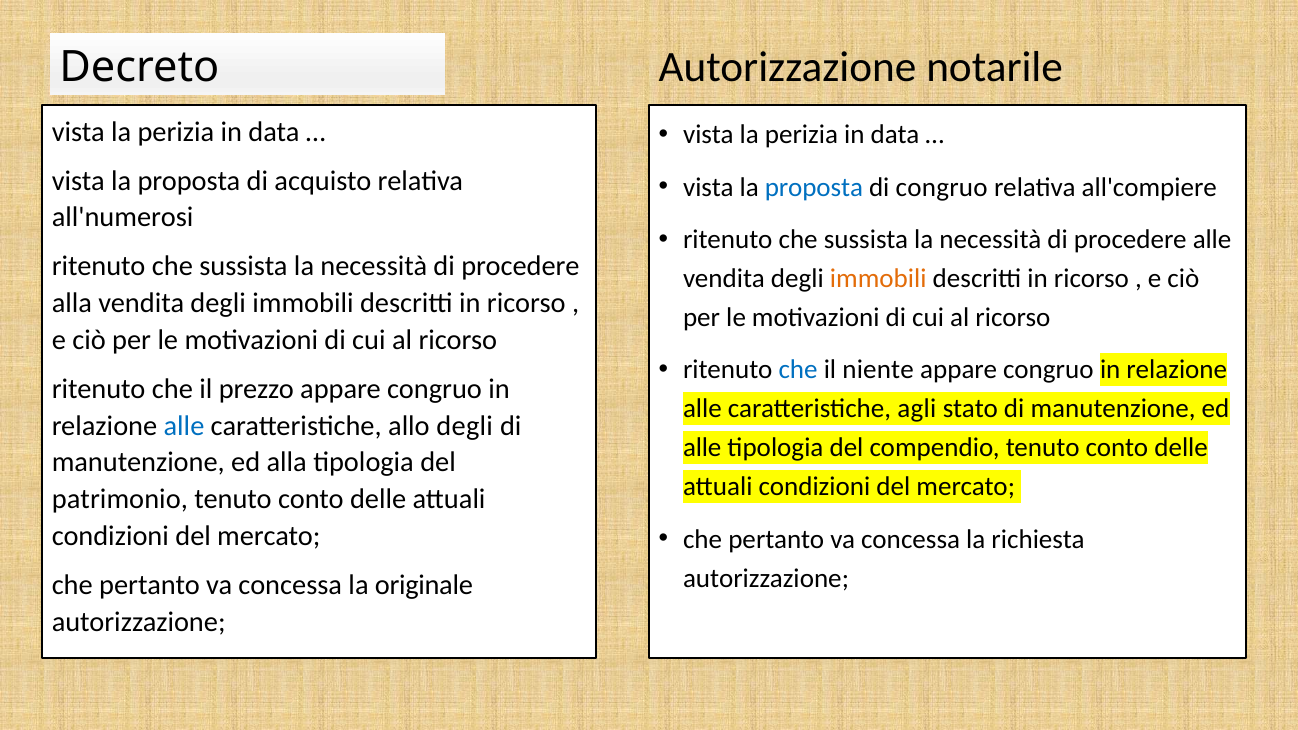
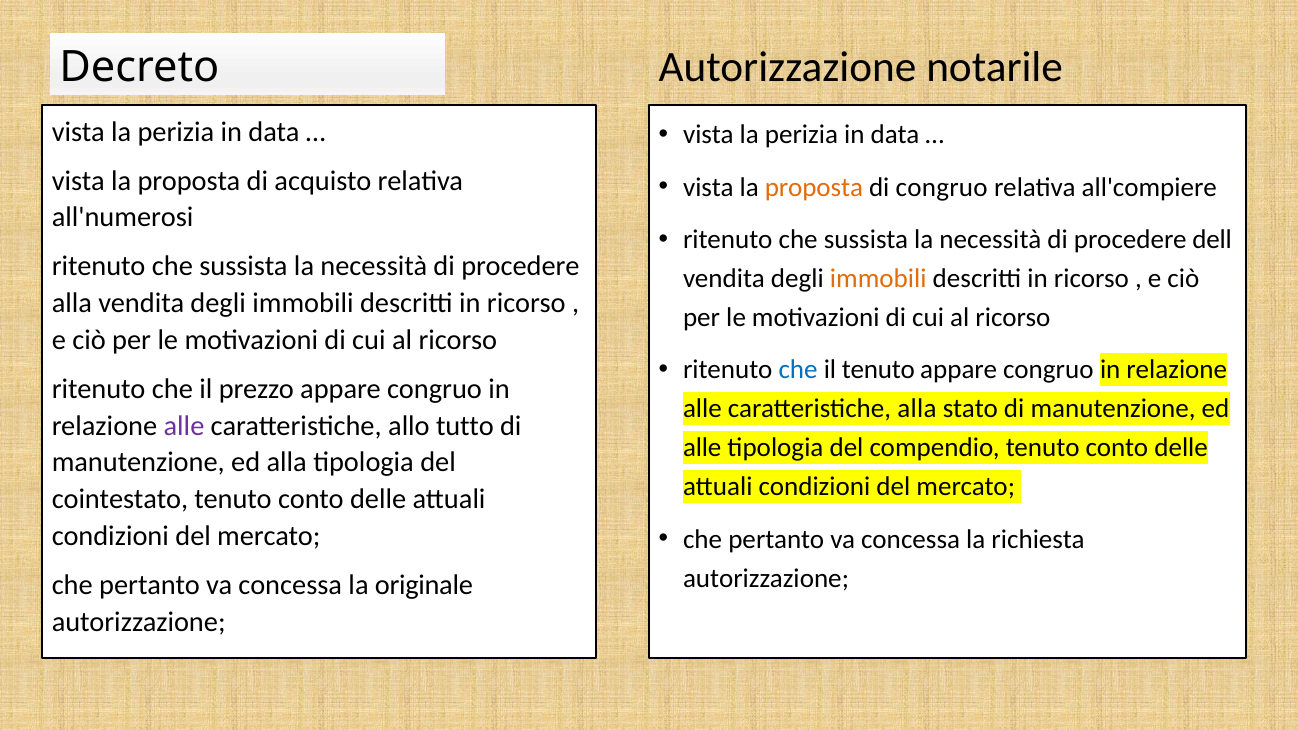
proposta at (814, 187) colour: blue -> orange
procedere alle: alle -> dell
il niente: niente -> tenuto
caratteristiche agli: agli -> alla
alle at (184, 426) colour: blue -> purple
allo degli: degli -> tutto
patrimonio: patrimonio -> cointestato
